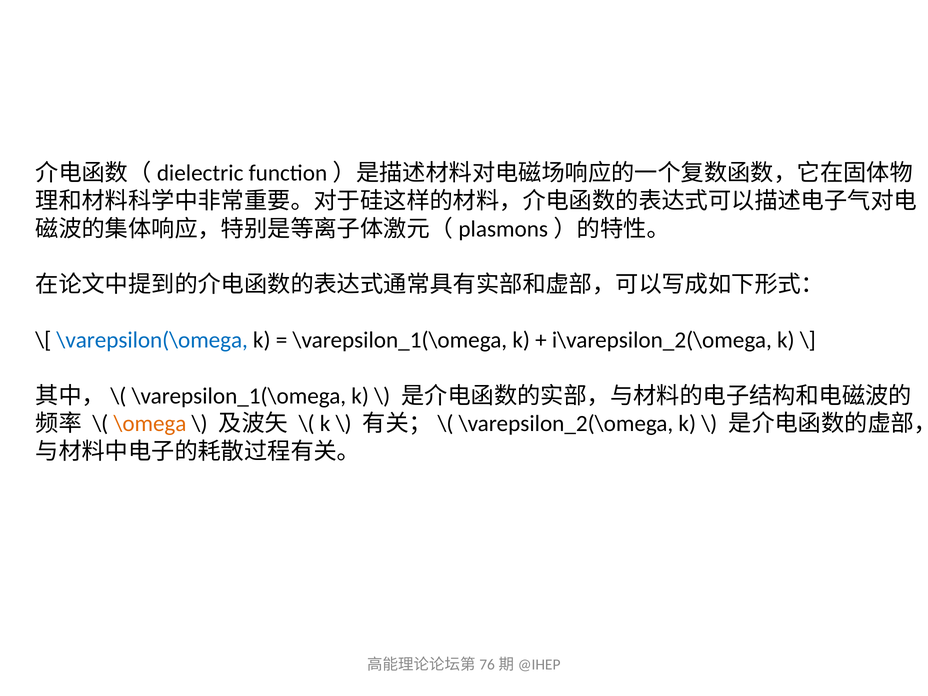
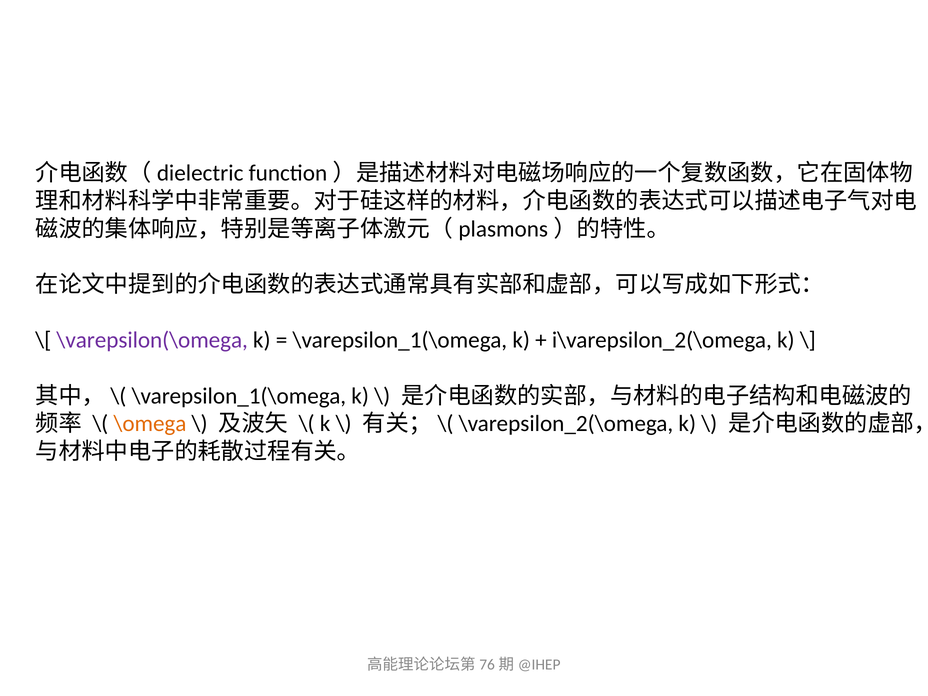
\varepsilon(\omega colour: blue -> purple
